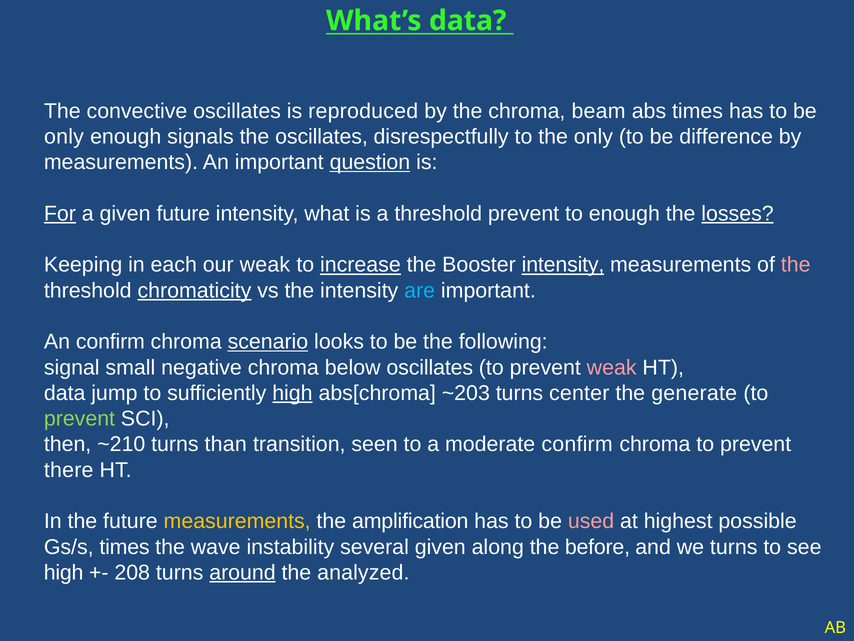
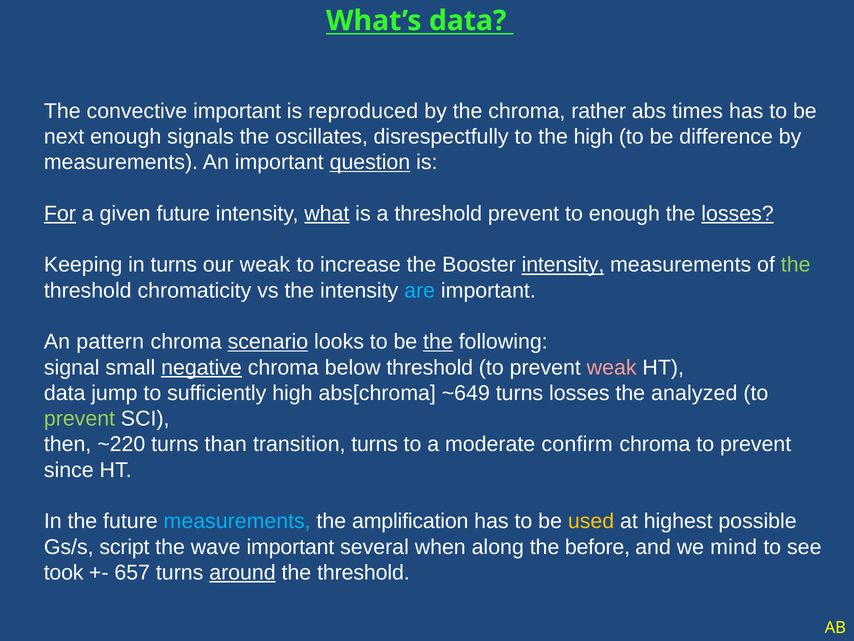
convective oscillates: oscillates -> important
beam: beam -> rather
only at (64, 137): only -> next
the only: only -> high
what underline: none -> present
in each: each -> turns
increase underline: present -> none
the at (796, 265) colour: pink -> light green
chromaticity underline: present -> none
An confirm: confirm -> pattern
the at (438, 342) underline: none -> present
negative underline: none -> present
below oscillates: oscillates -> threshold
high at (292, 393) underline: present -> none
~203: ~203 -> ~649
turns center: center -> losses
generate: generate -> analyzed
~210: ~210 -> ~220
transition seen: seen -> turns
there: there -> since
measurements at (237, 521) colour: yellow -> light blue
used colour: pink -> yellow
Gs/s times: times -> script
wave instability: instability -> important
several given: given -> when
we turns: turns -> mind
high at (64, 572): high -> took
208: 208 -> 657
analyzed at (363, 572): analyzed -> threshold
